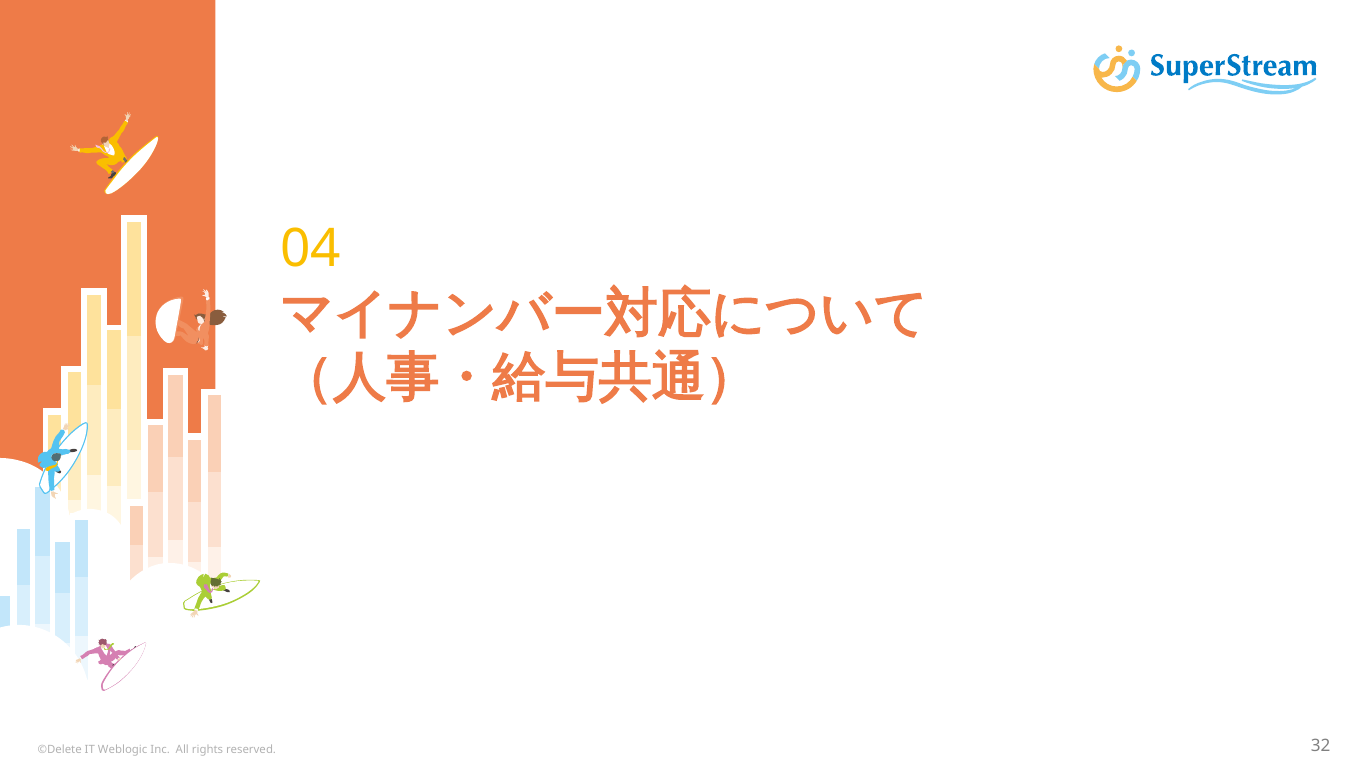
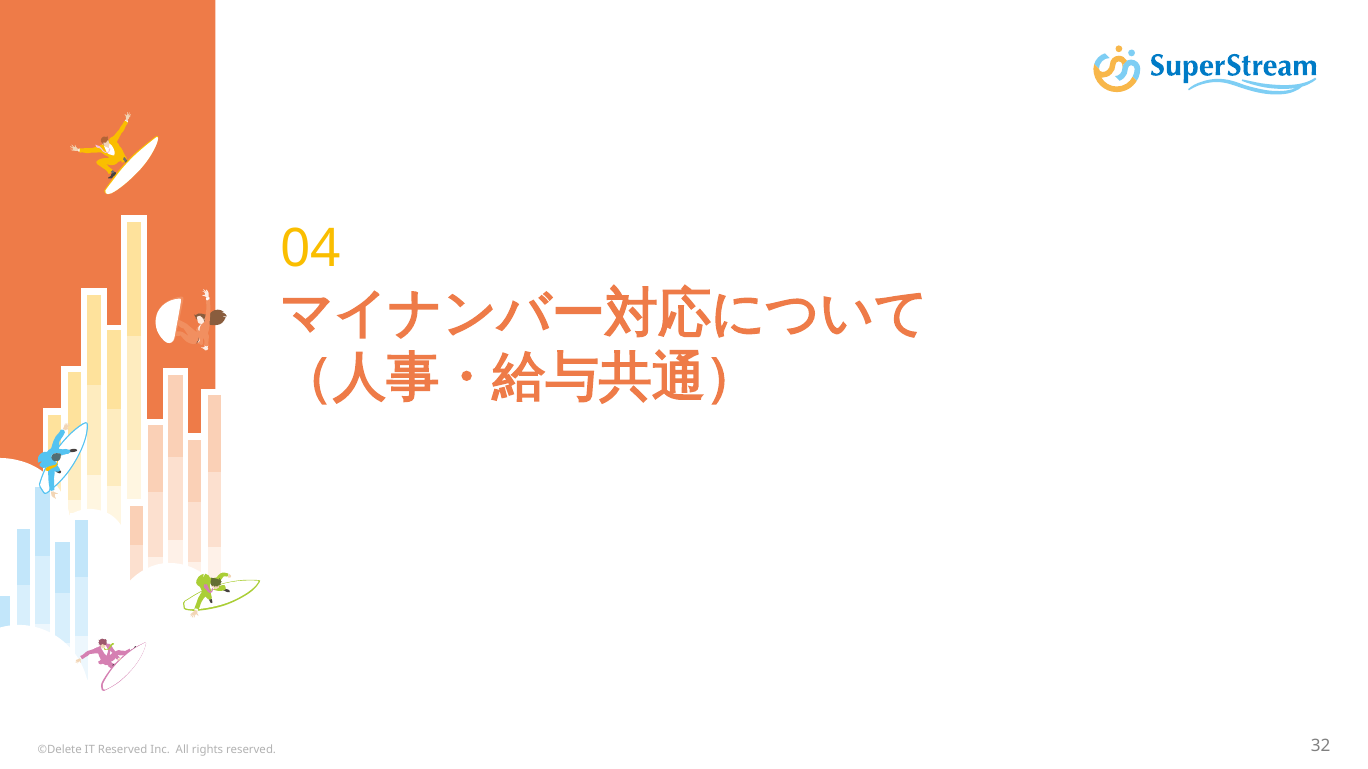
IT Weblogic: Weblogic -> Reserved
